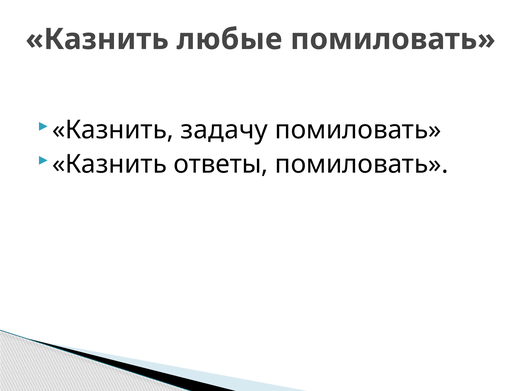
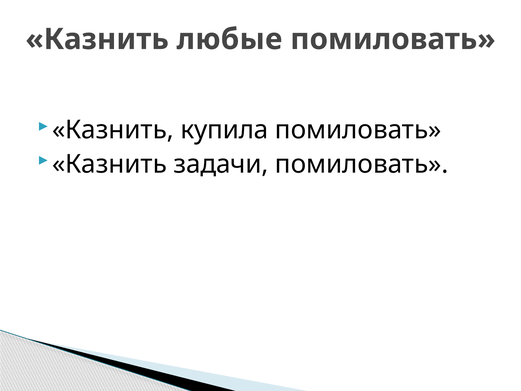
задачу: задачу -> купила
ответы: ответы -> задачи
